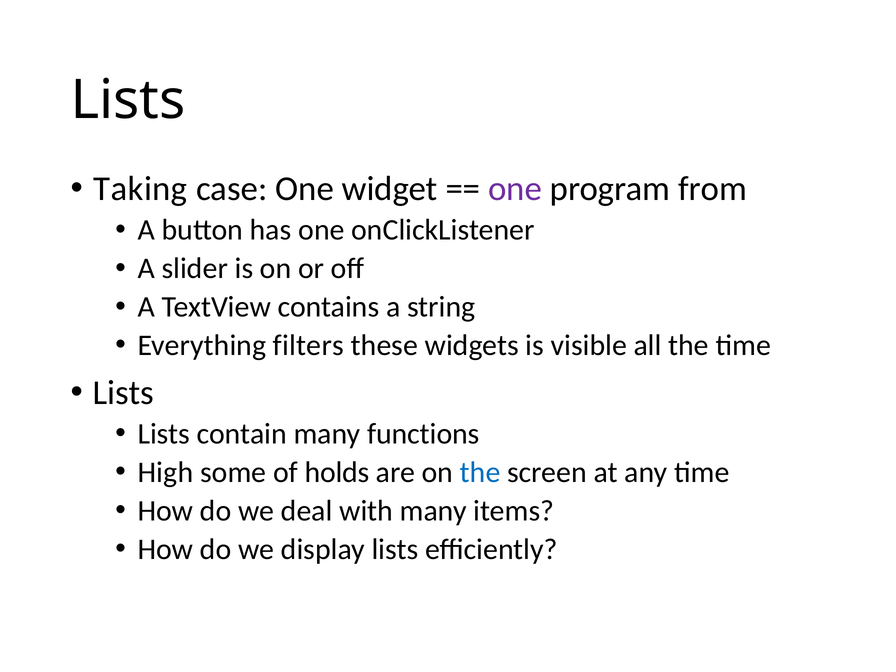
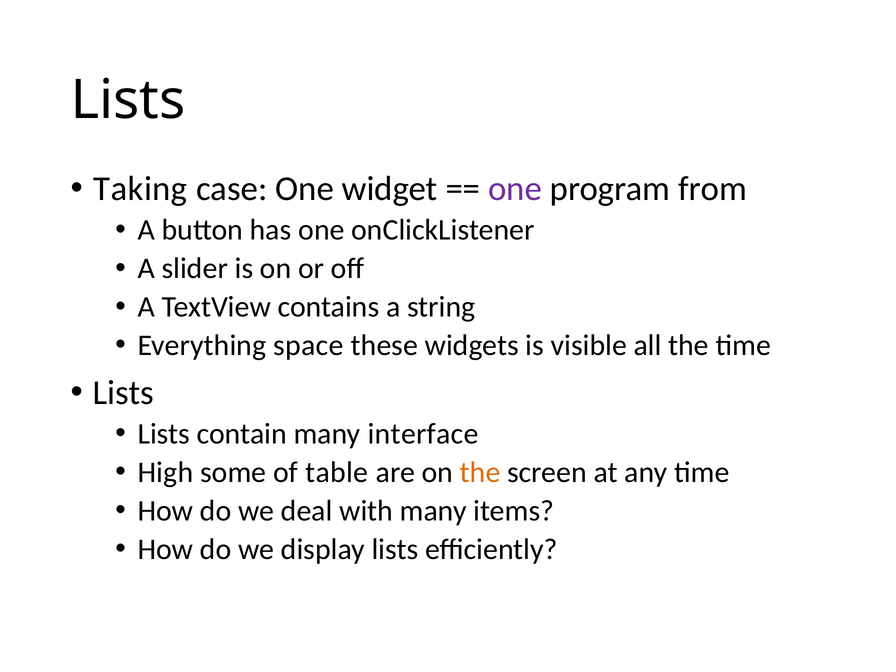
filters: filters -> space
functions: functions -> interface
holds: holds -> table
the at (480, 472) colour: blue -> orange
